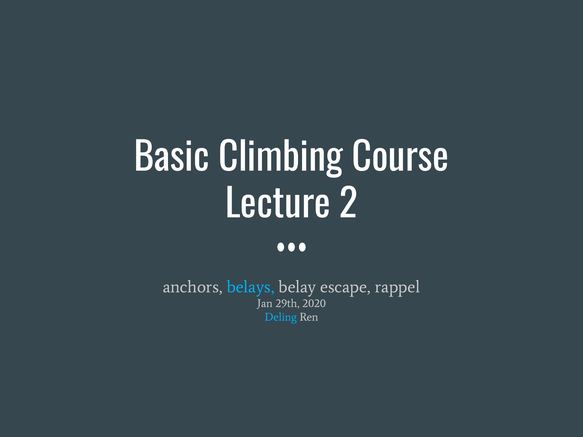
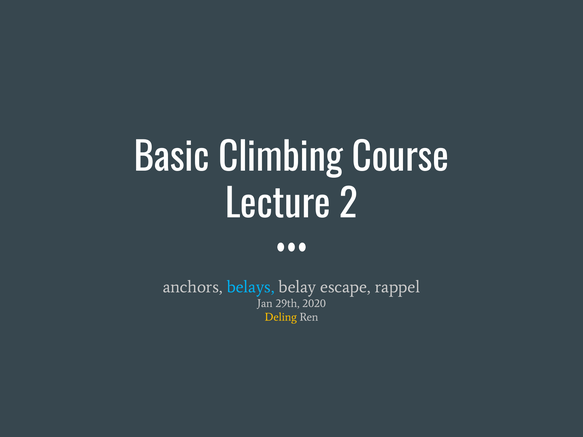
Deling colour: light blue -> yellow
